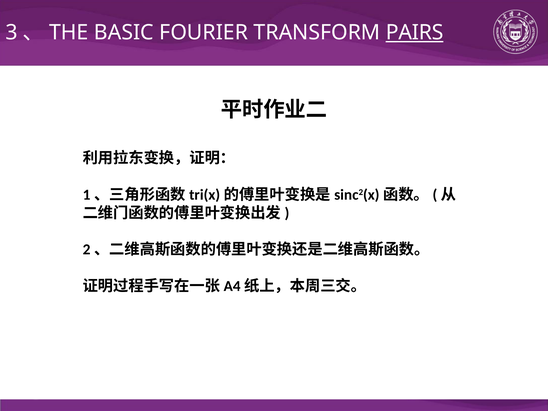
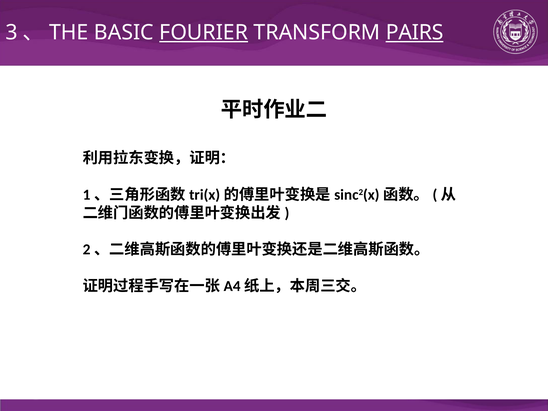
FOURIER underline: none -> present
